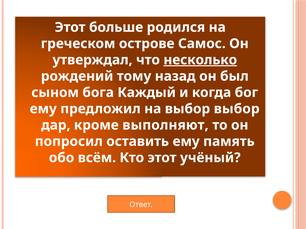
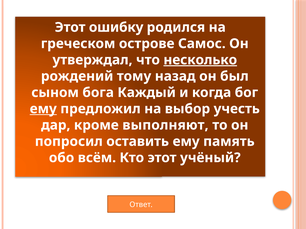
больше: больше -> ошибку
ему at (43, 109) underline: none -> present
выбор выбор: выбор -> учесть
